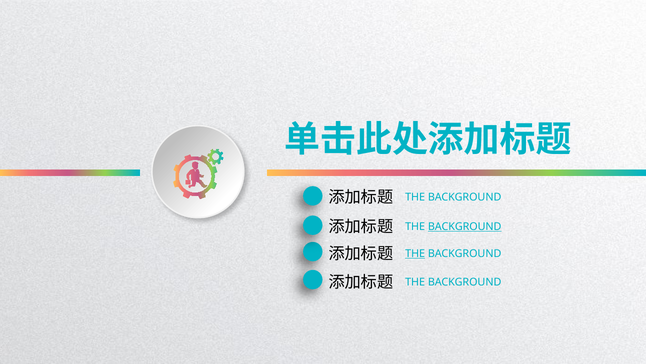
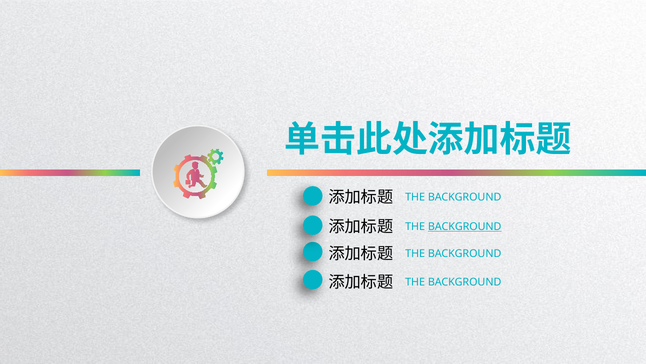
THE at (415, 253) underline: present -> none
